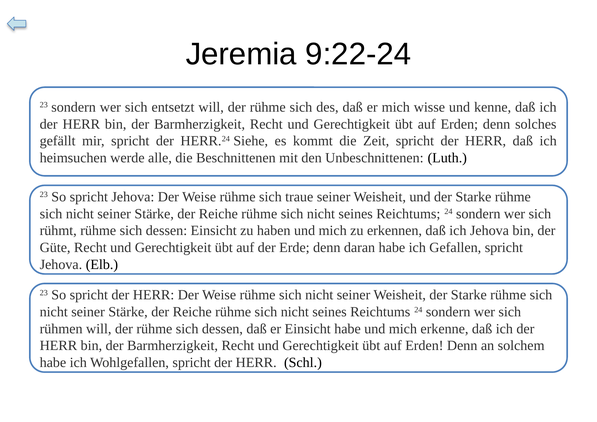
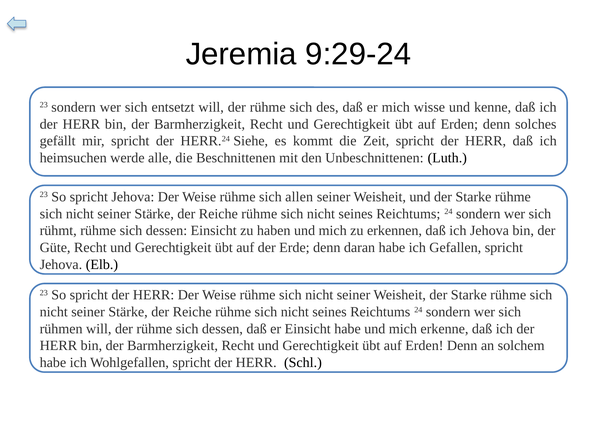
9:22-24: 9:22-24 -> 9:29-24
traue: traue -> allen
